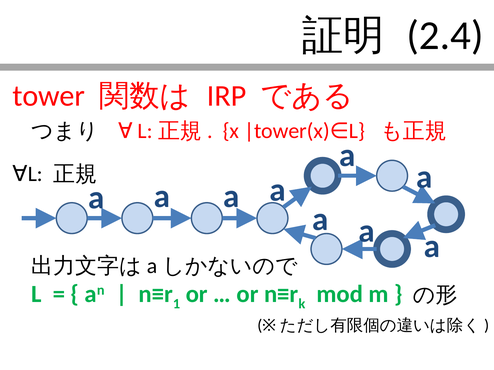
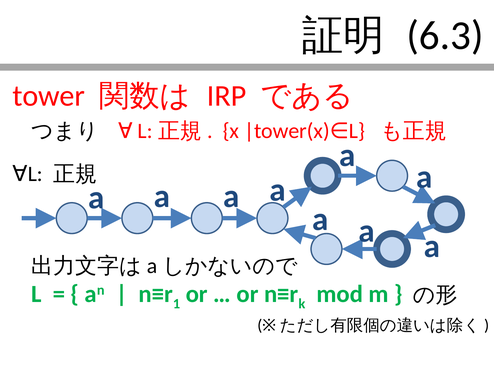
2.4: 2.4 -> 6.3
